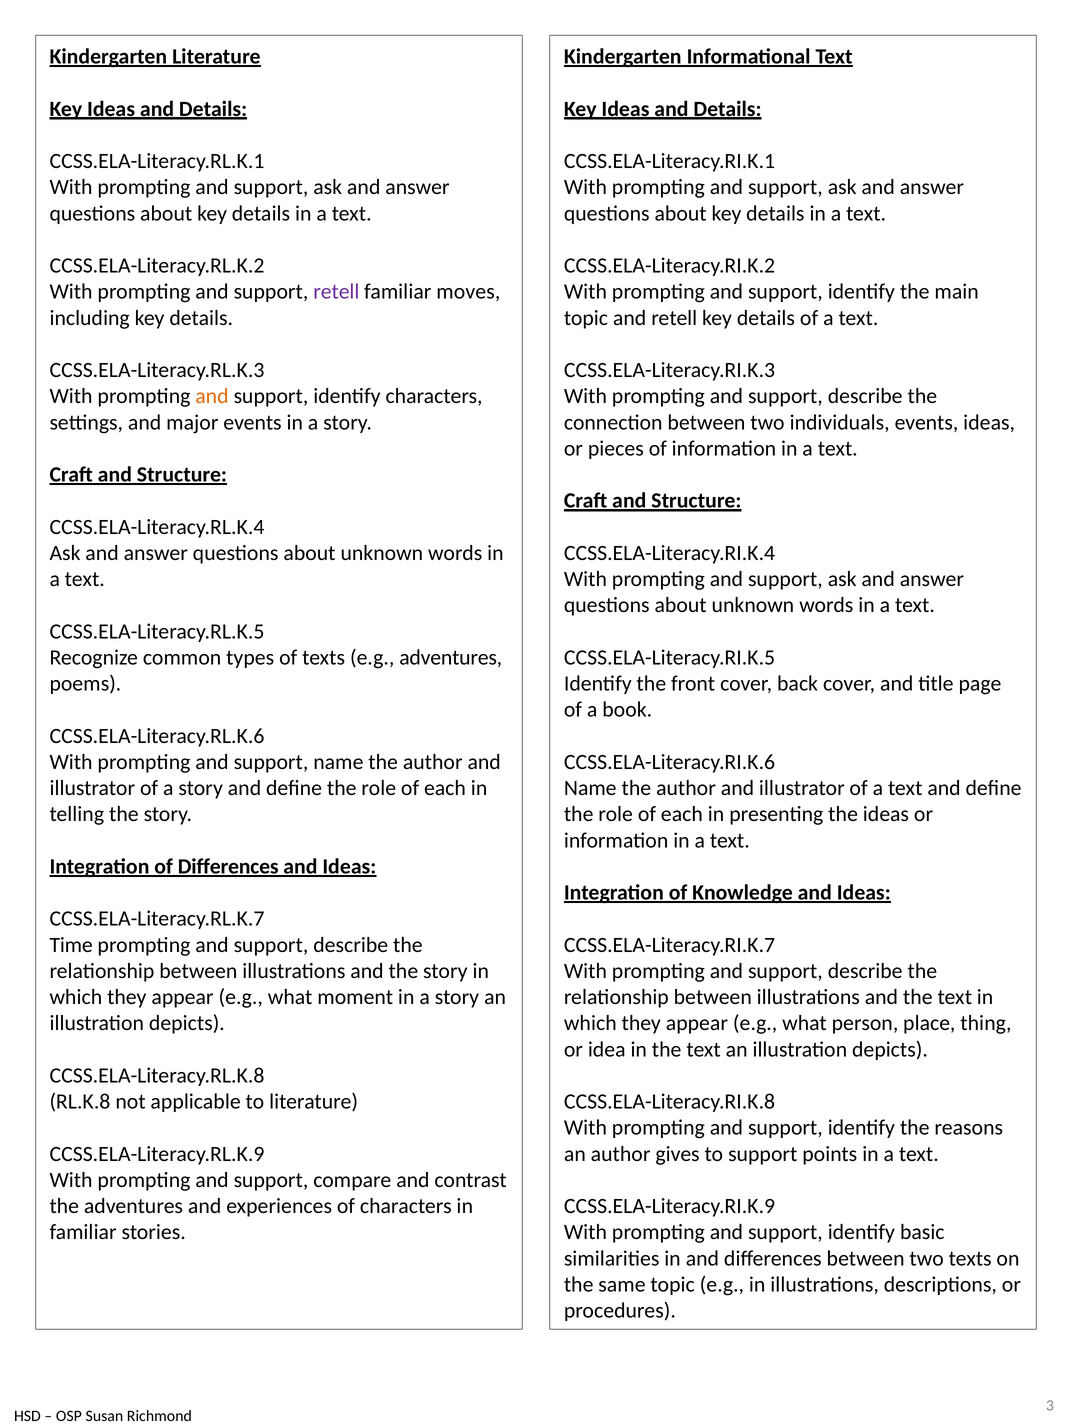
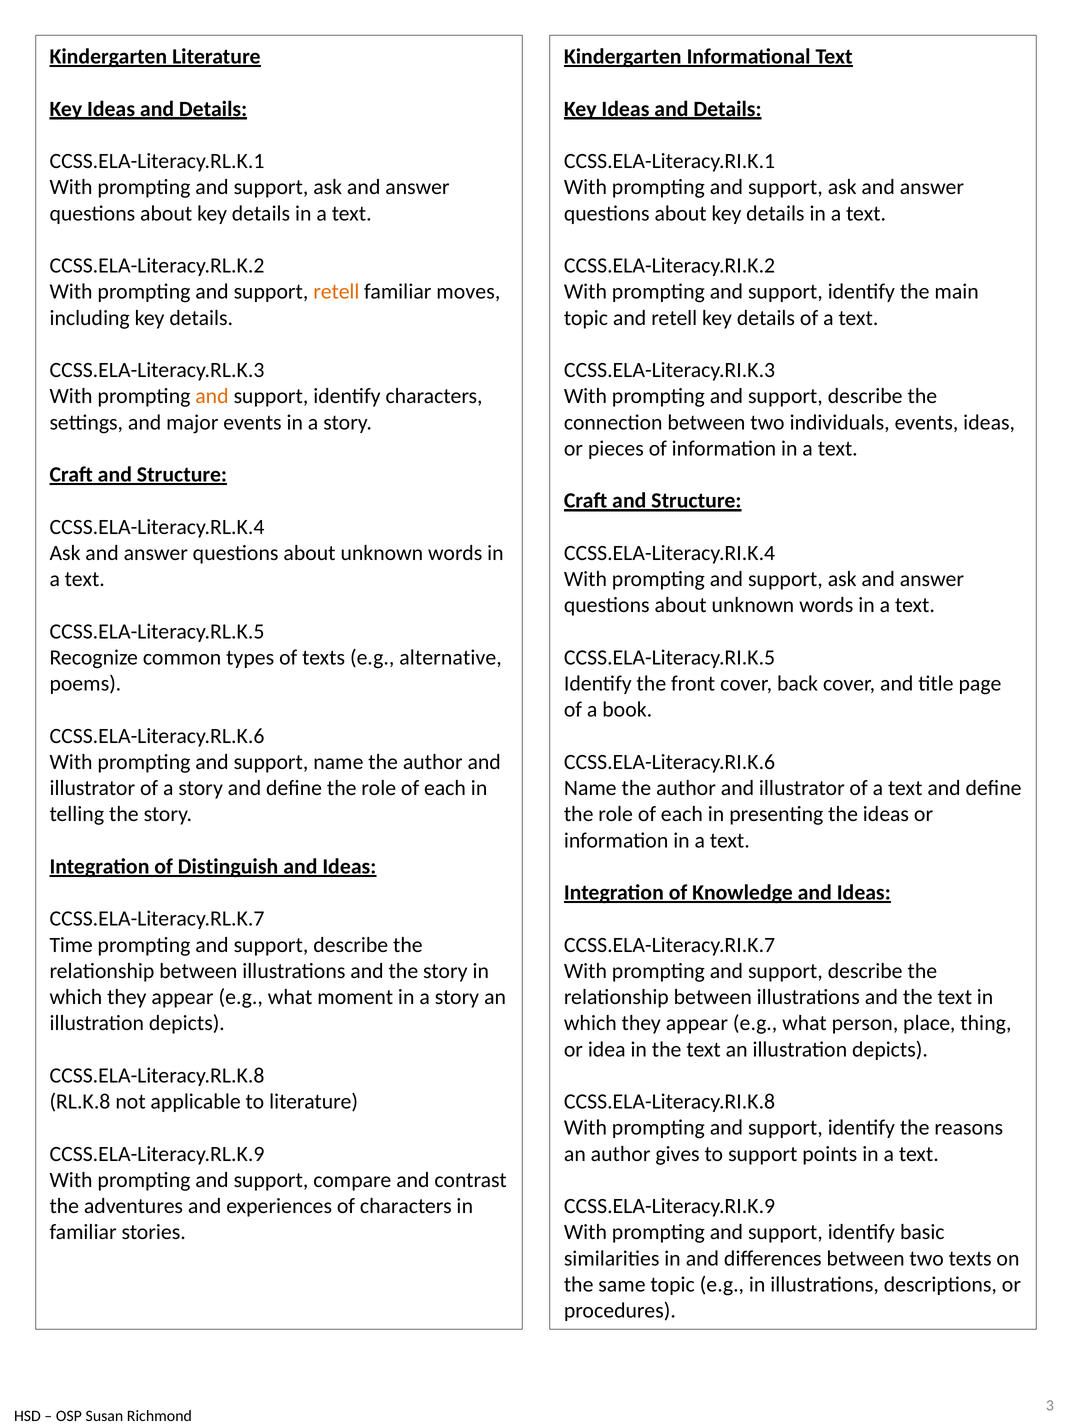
retell at (336, 292) colour: purple -> orange
e.g adventures: adventures -> alternative
of Differences: Differences -> Distinguish
